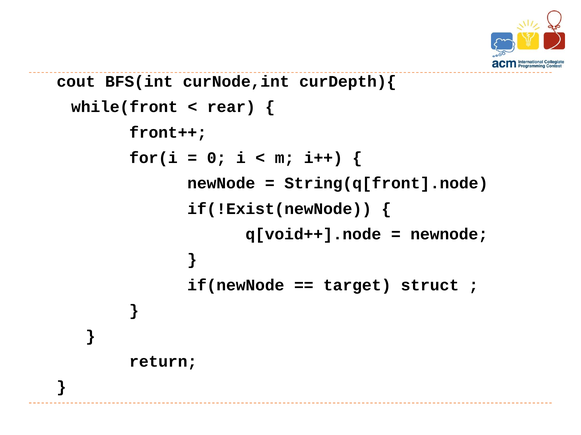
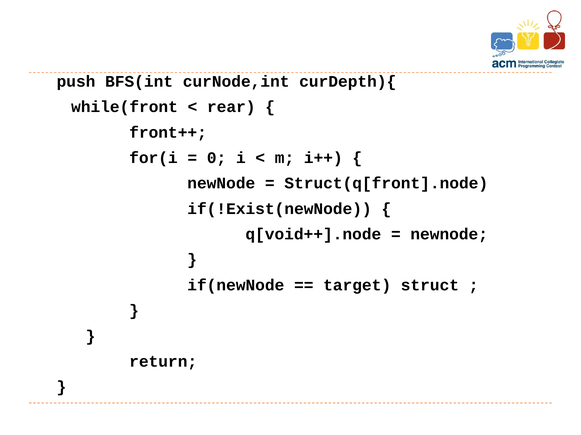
cout: cout -> push
String(q[front].node: String(q[front].node -> Struct(q[front].node
